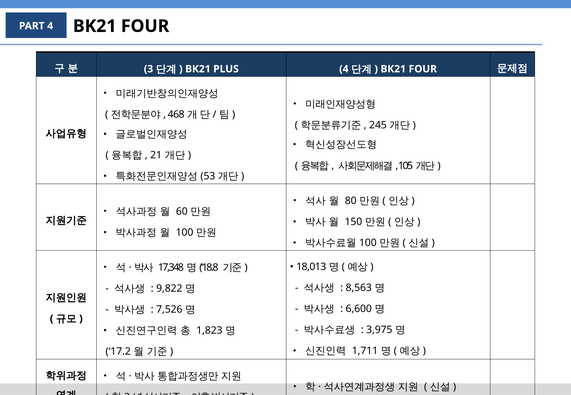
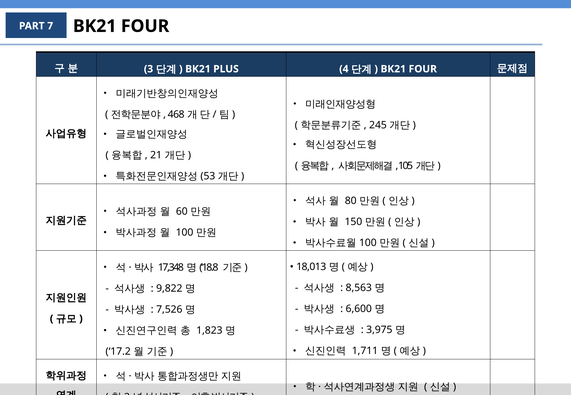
PART 4: 4 -> 7
